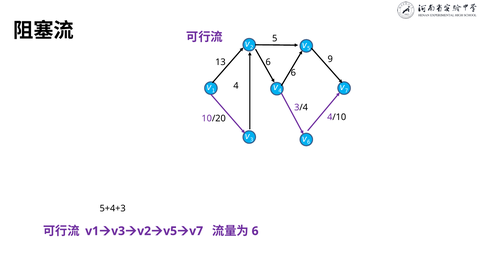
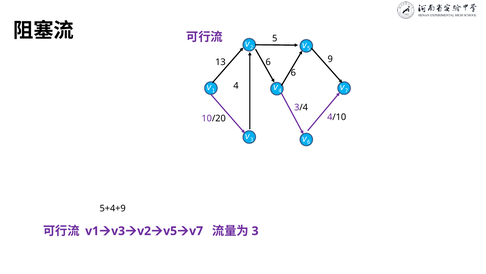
5+4+3: 5+4+3 -> 5+4+9
6 at (255, 231): 6 -> 3
